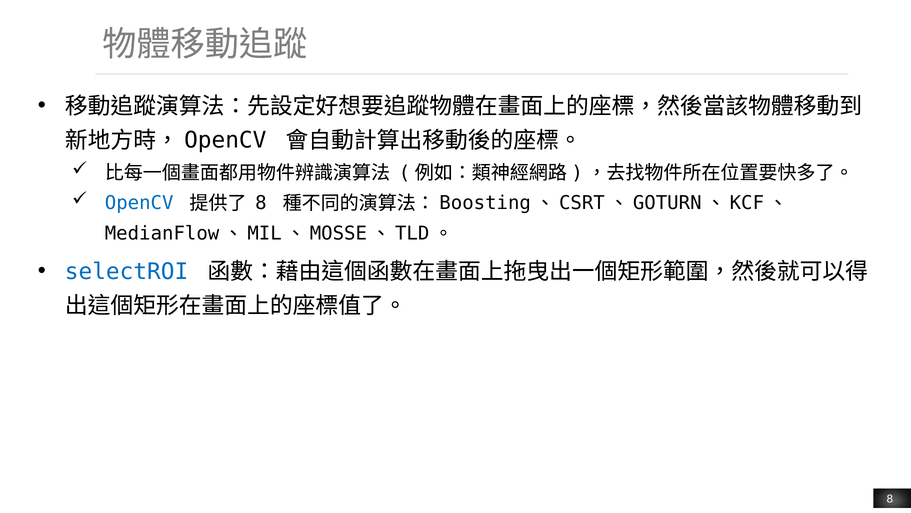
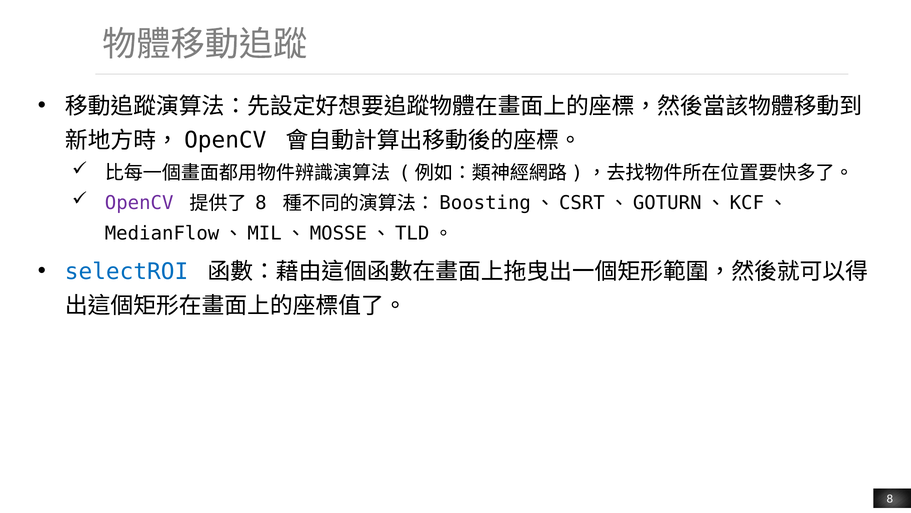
OpenCV at (139, 203) colour: blue -> purple
